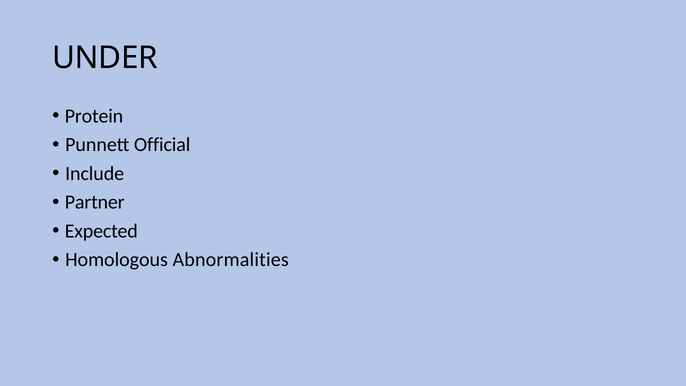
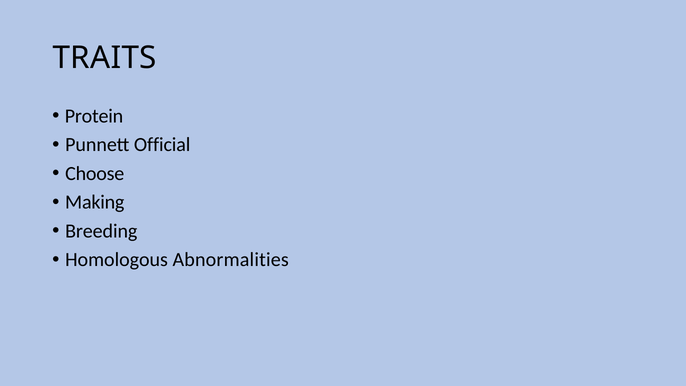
UNDER: UNDER -> TRAITS
Include: Include -> Choose
Partner: Partner -> Making
Expected: Expected -> Breeding
